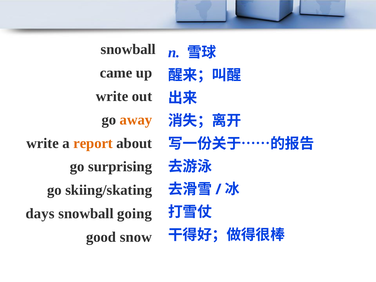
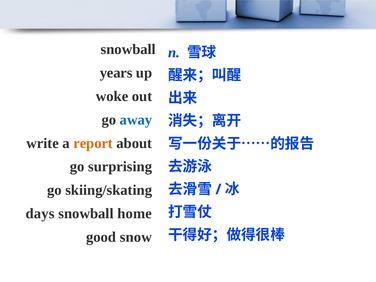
came: came -> years
write at (112, 96): write -> woke
away colour: orange -> blue
going: going -> home
